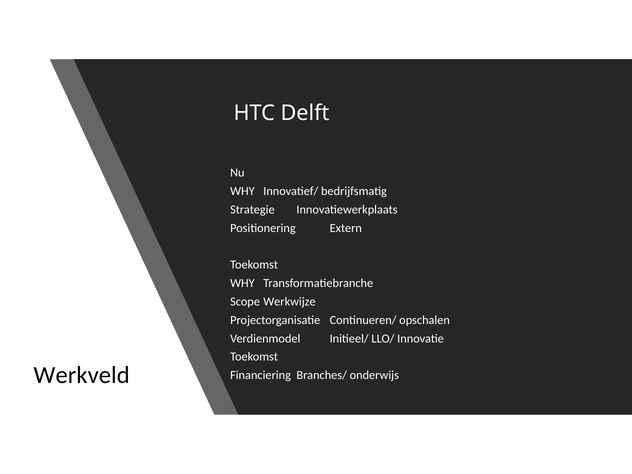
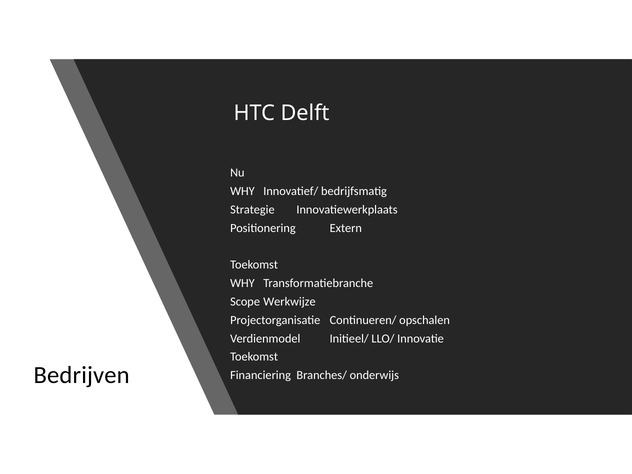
Werkveld: Werkveld -> Bedrijven
